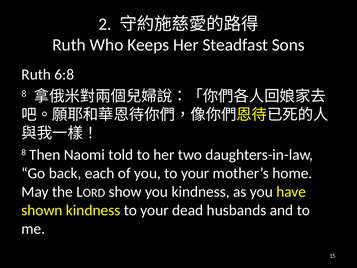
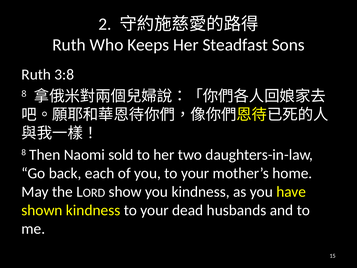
6:8: 6:8 -> 3:8
told: told -> sold
